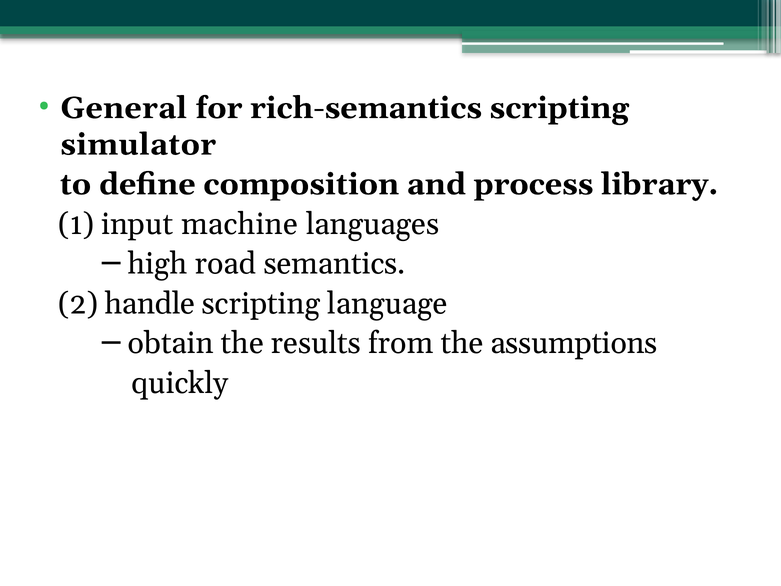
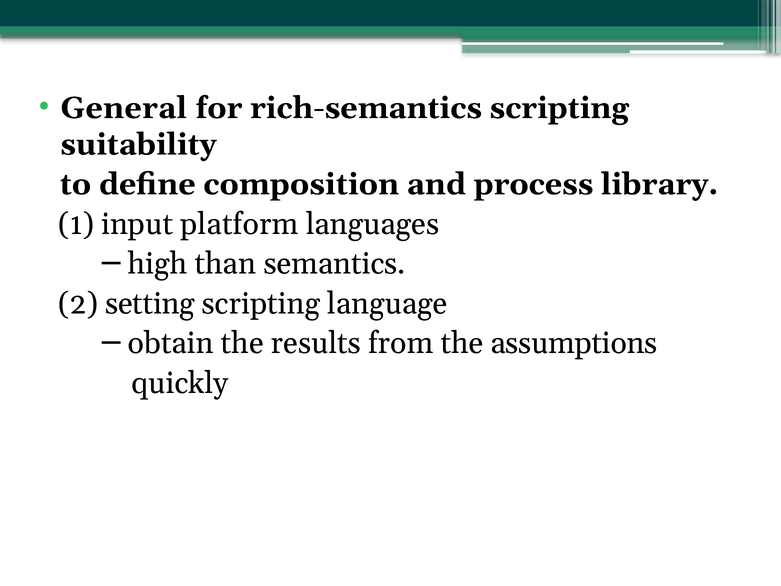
simulator: simulator -> suitability
machine: machine -> platform
road: road -> than
handle: handle -> setting
